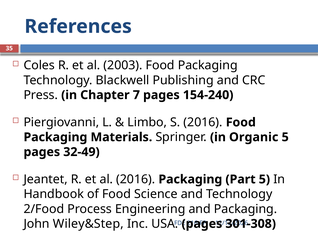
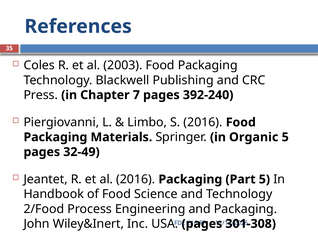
154-240: 154-240 -> 392-240
Wiley&Step: Wiley&Step -> Wiley&Inert
